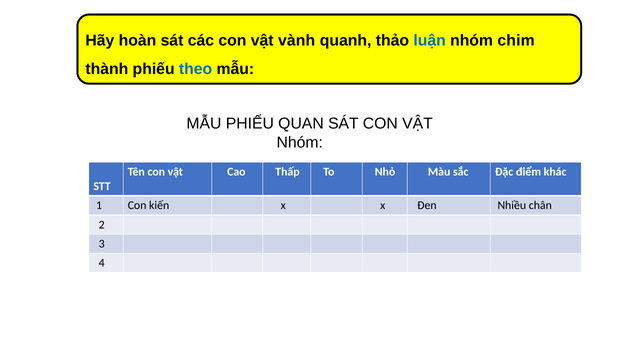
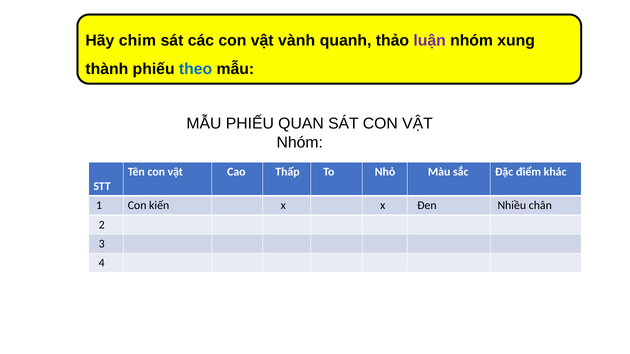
hoàn: hoàn -> chim
luận colour: blue -> purple
chim: chim -> xung
